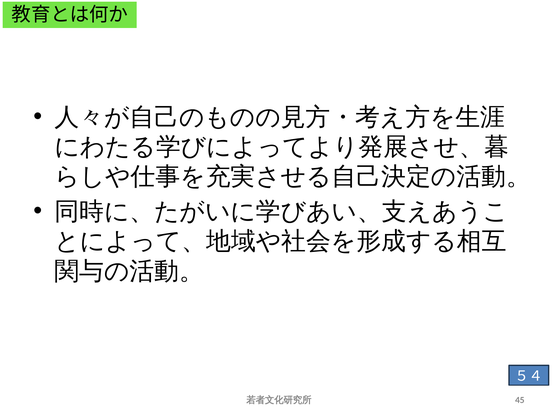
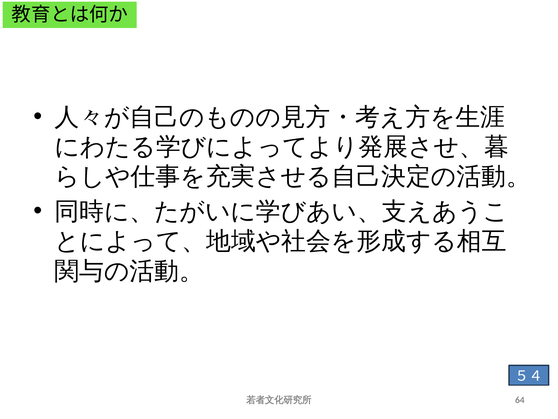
45: 45 -> 64
